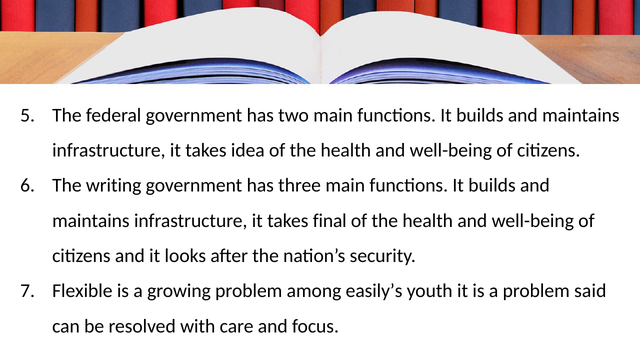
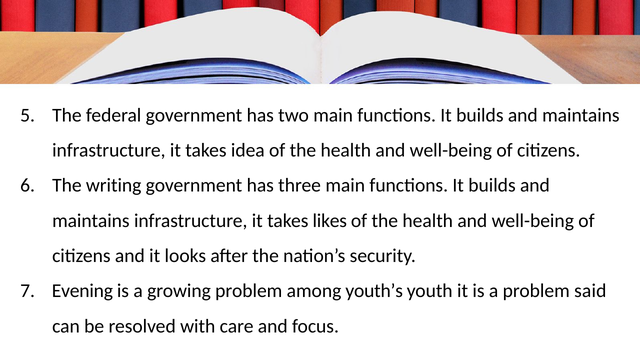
final: final -> likes
Flexible: Flexible -> Evening
easily’s: easily’s -> youth’s
